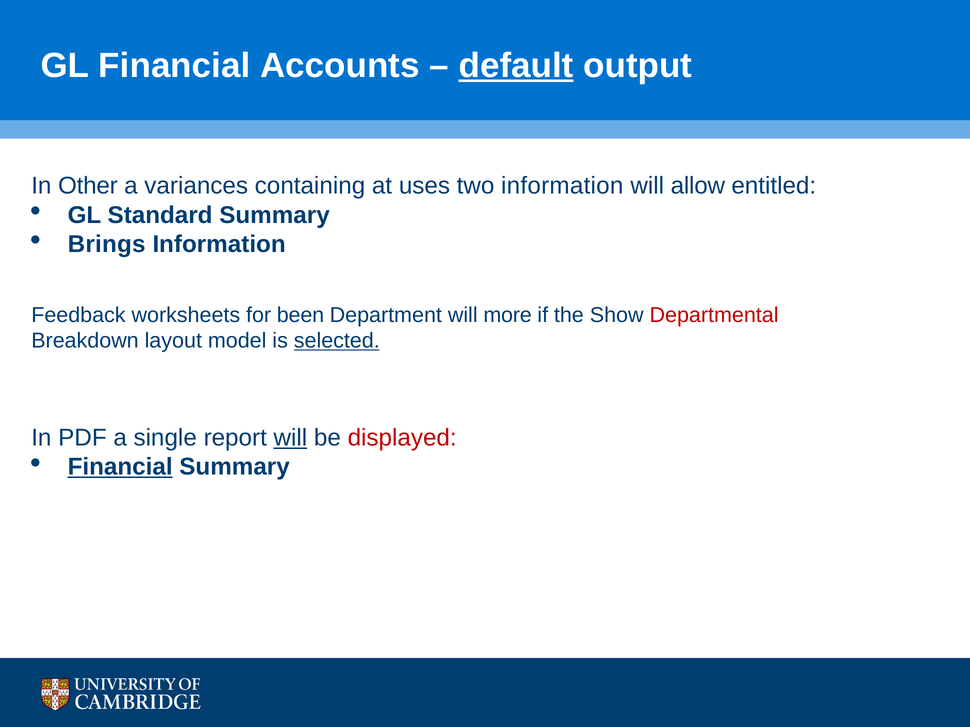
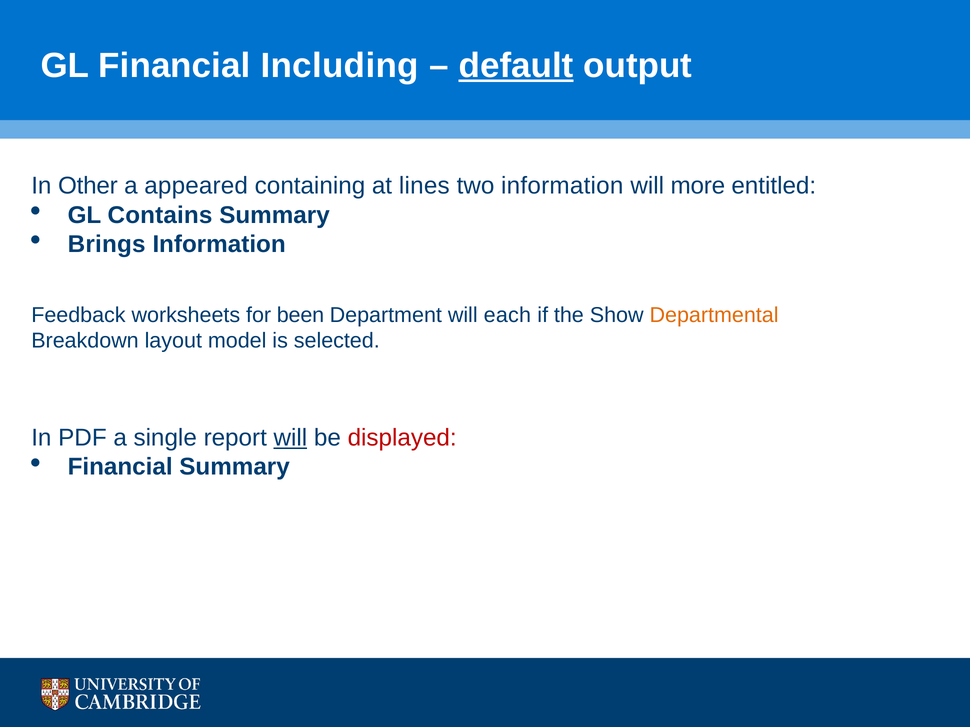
Accounts: Accounts -> Including
variances: variances -> appeared
uses: uses -> lines
allow: allow -> more
Standard: Standard -> Contains
more: more -> each
Departmental colour: red -> orange
selected underline: present -> none
Financial at (120, 467) underline: present -> none
